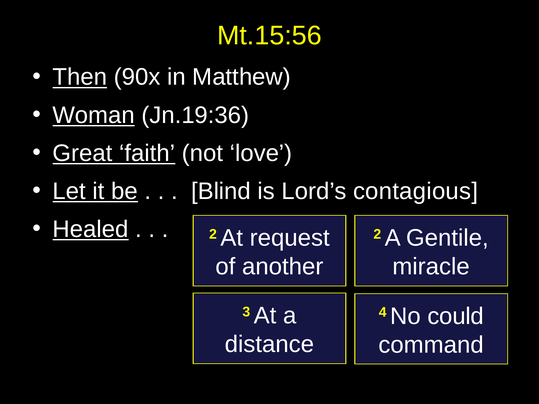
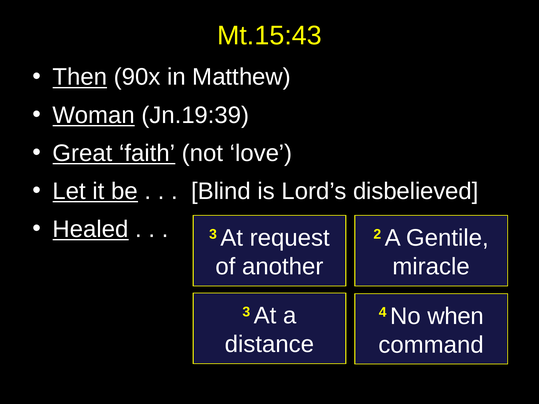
Mt.15:56: Mt.15:56 -> Mt.15:43
Jn.19:36: Jn.19:36 -> Jn.19:39
contagious: contagious -> disbelieved
2 at (213, 234): 2 -> 3
could: could -> when
